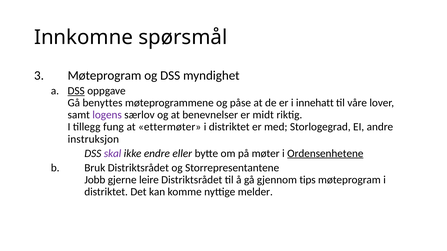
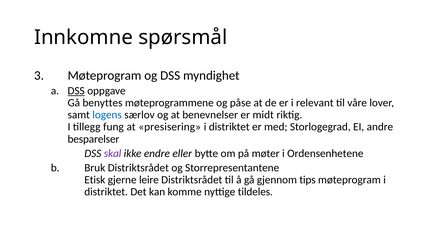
innehatt: innehatt -> relevant
logens colour: purple -> blue
ettermøter: ettermøter -> presisering
instruksjon: instruksjon -> besparelser
Ordensenhetene underline: present -> none
Jobb: Jobb -> Etisk
melder: melder -> tildeles
